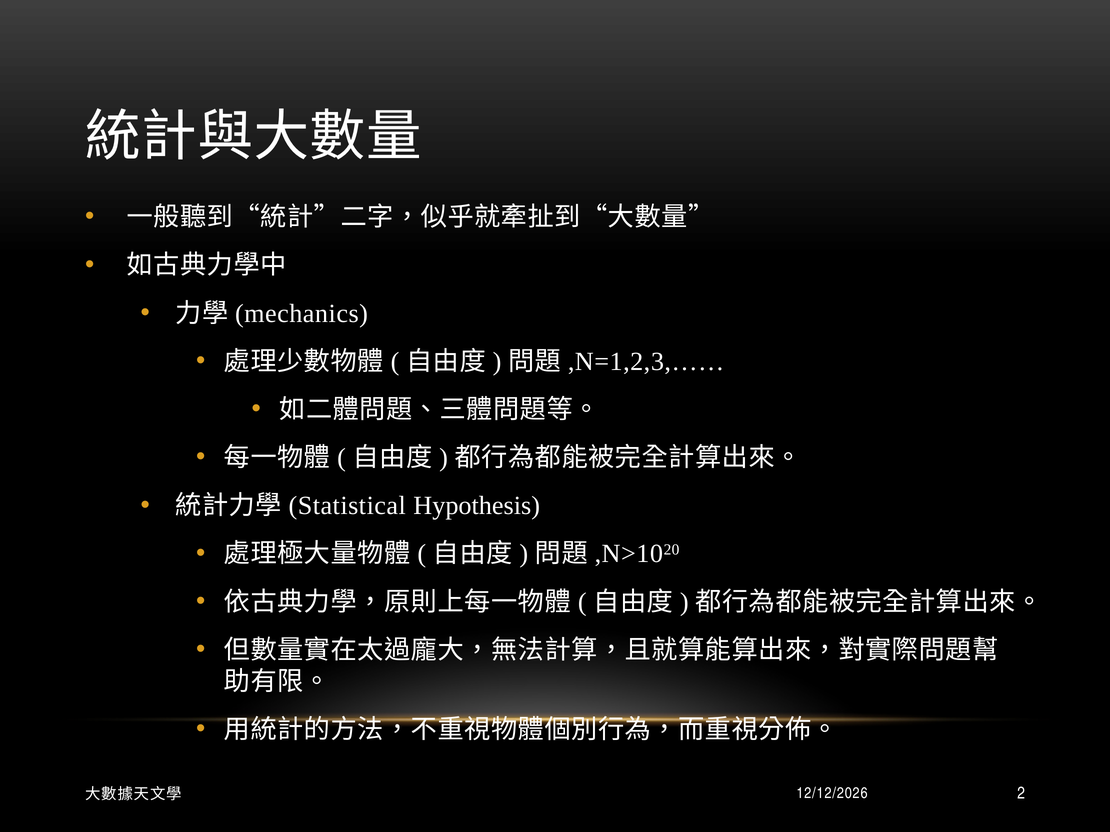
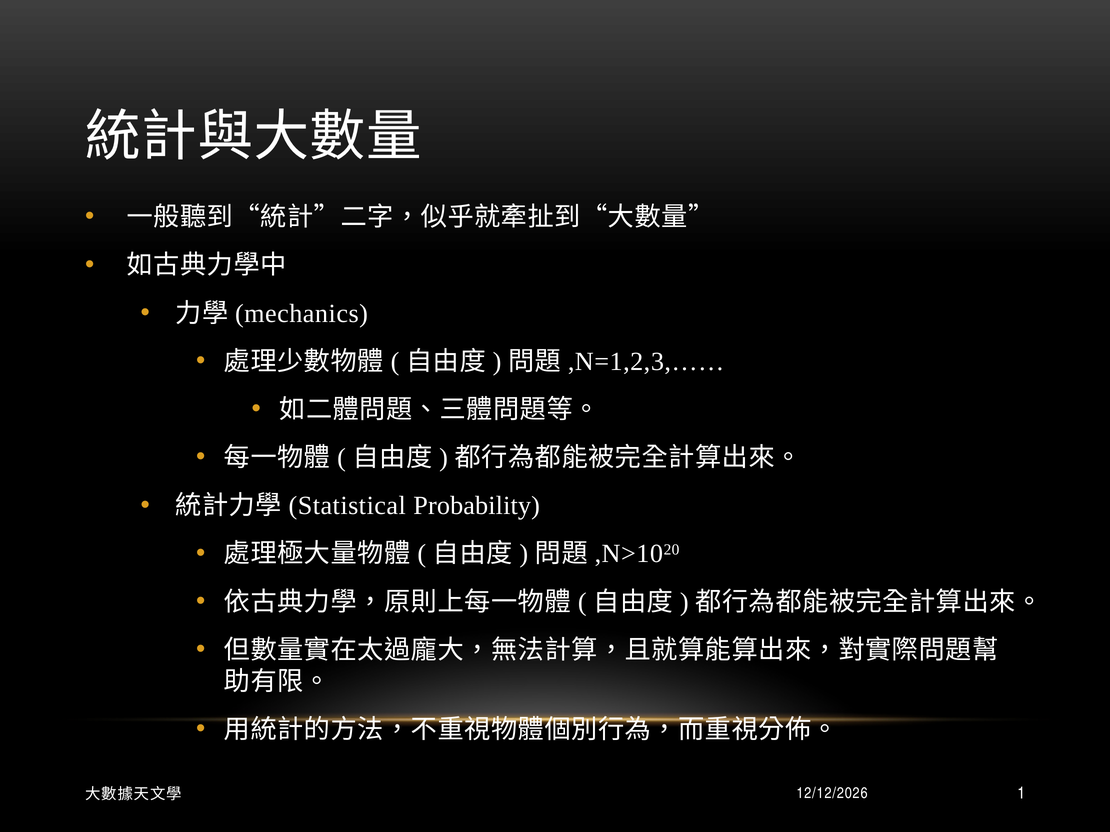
Hypothesis: Hypothesis -> Probability
2: 2 -> 1
